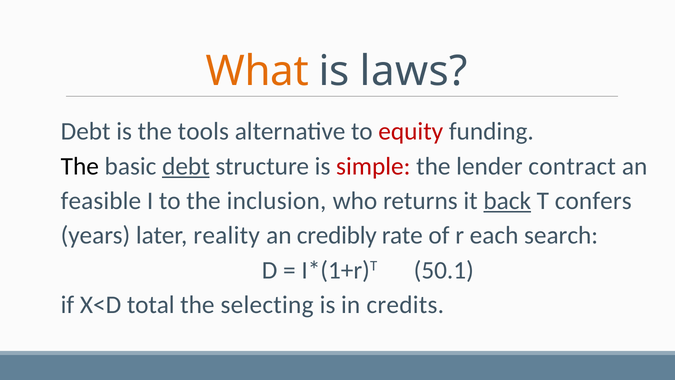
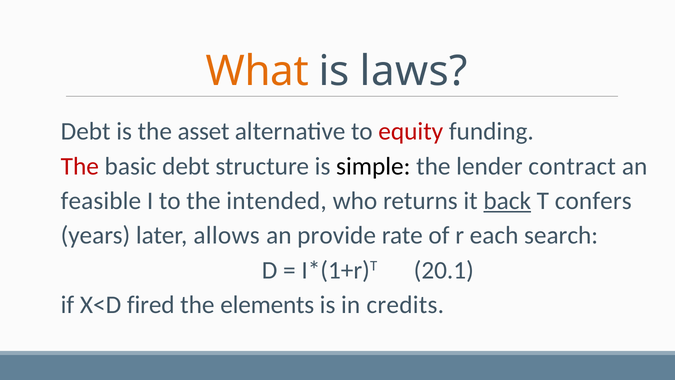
tools: tools -> asset
The at (80, 166) colour: black -> red
debt at (186, 166) underline: present -> none
simple colour: red -> black
inclusion: inclusion -> intended
reality: reality -> allows
credibly: credibly -> provide
50.1: 50.1 -> 20.1
total: total -> fired
selecting: selecting -> elements
